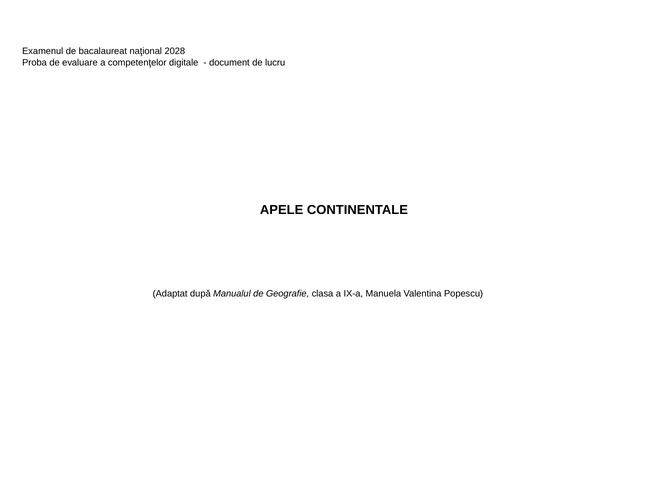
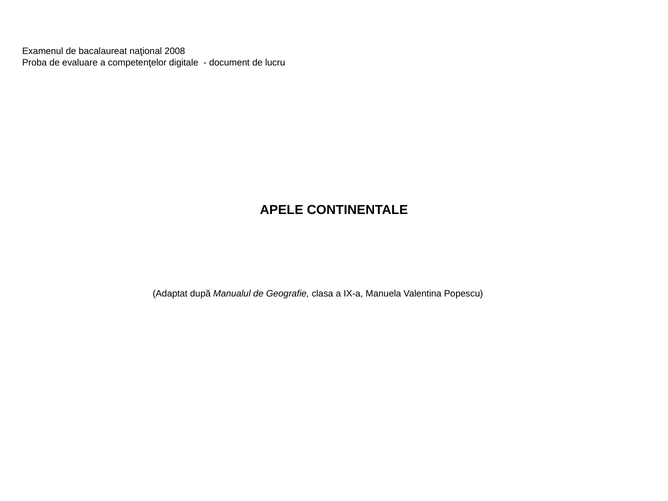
2028: 2028 -> 2008
